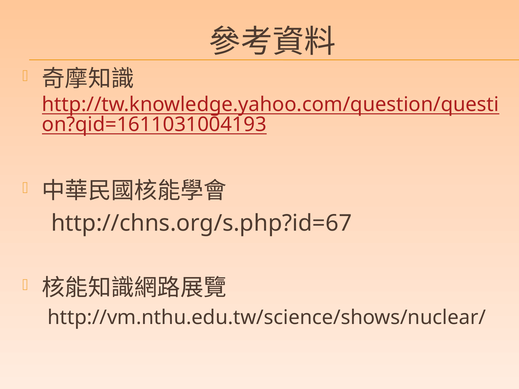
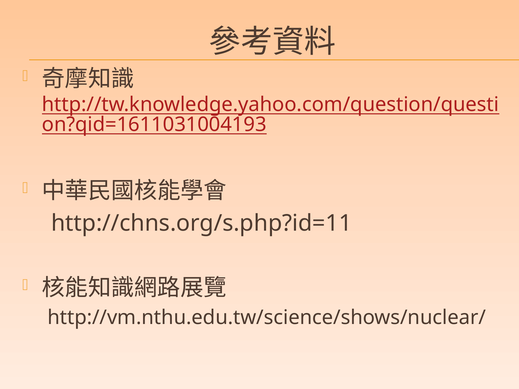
http://chns.org/s.php?id=67: http://chns.org/s.php?id=67 -> http://chns.org/s.php?id=11
